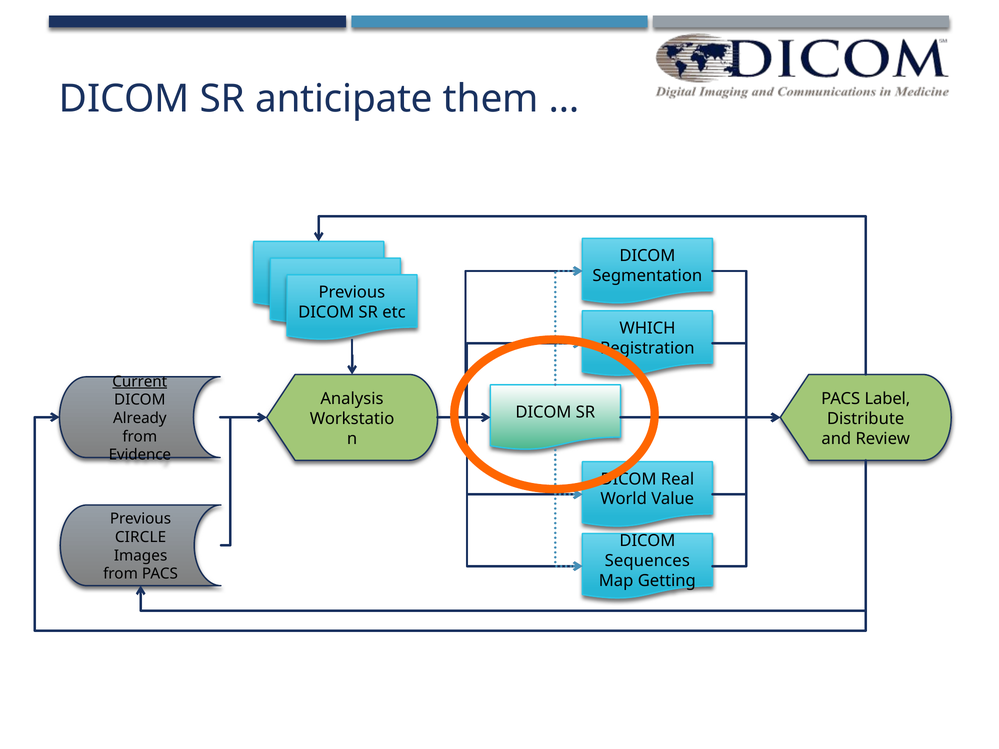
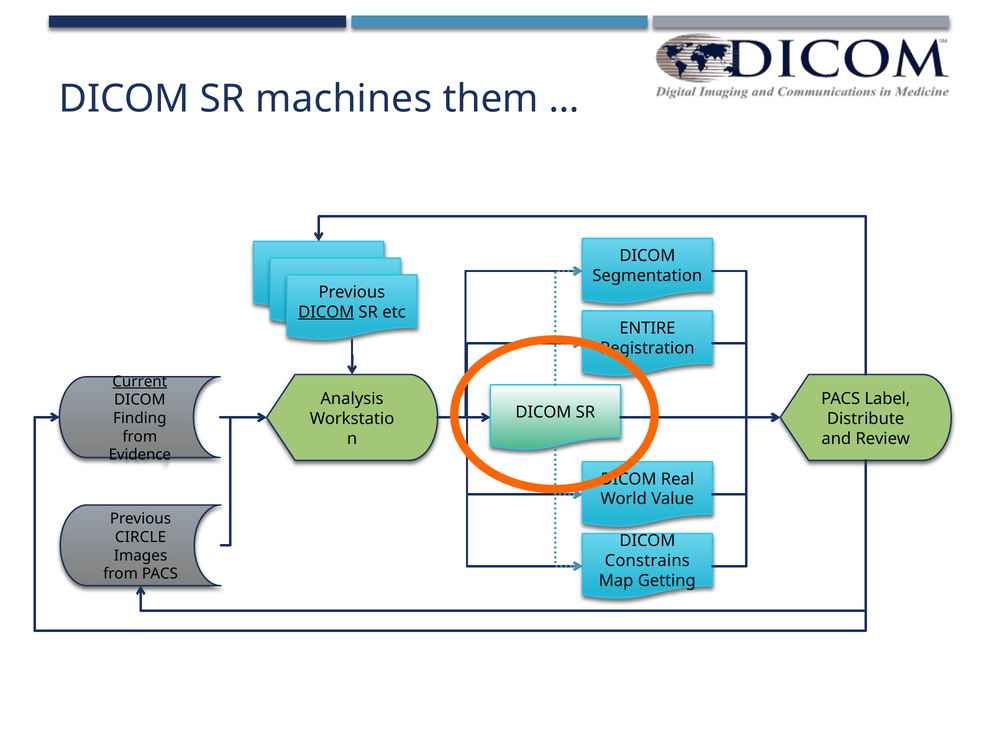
anticipate: anticipate -> machines
DICOM at (326, 312) underline: none -> present
WHICH: WHICH -> ENTIRE
Already: Already -> Finding
Sequences: Sequences -> Constrains
